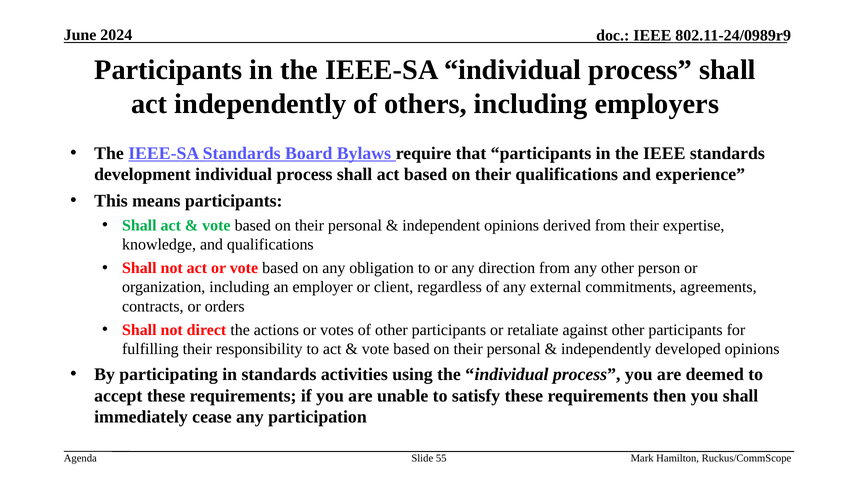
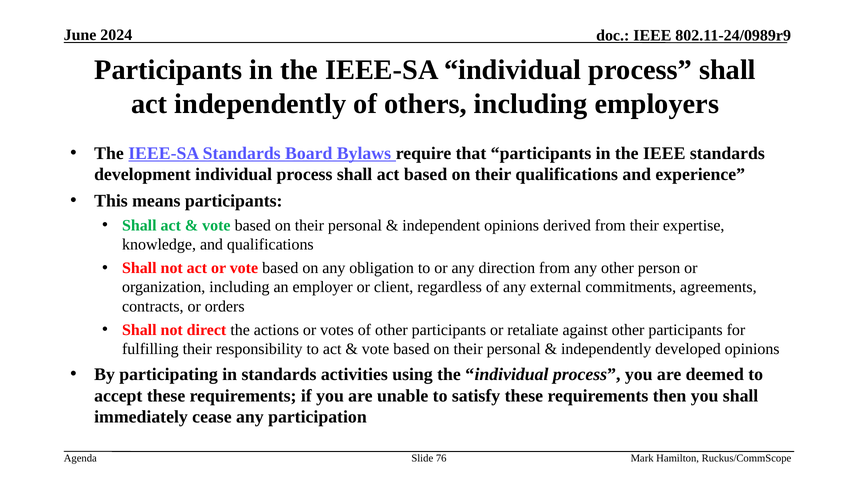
55: 55 -> 76
